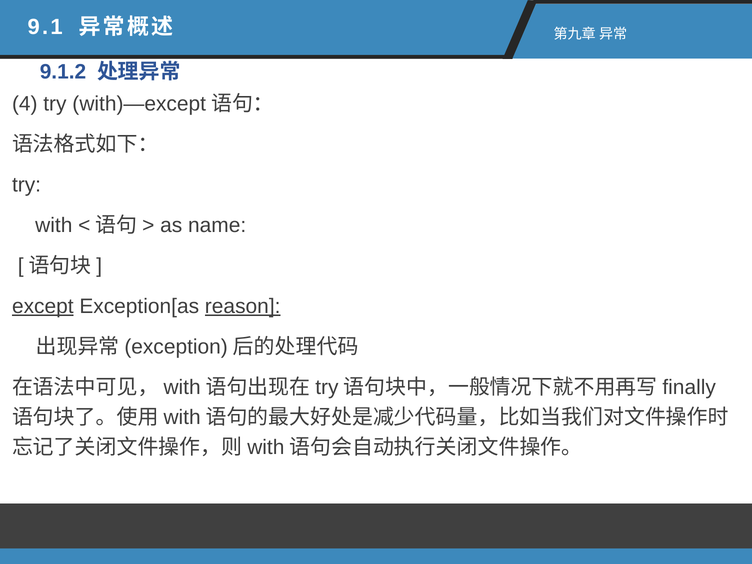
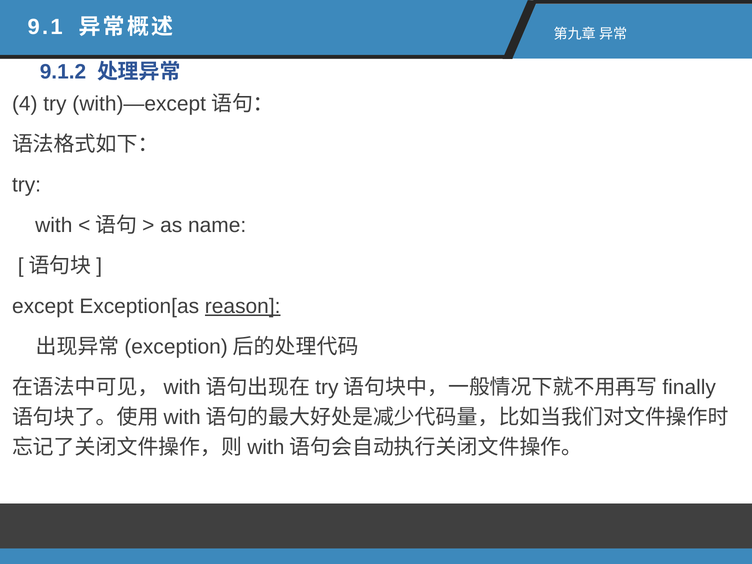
except underline: present -> none
